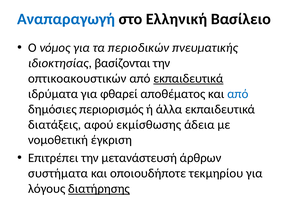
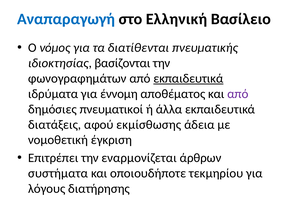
περιοδικών: περιοδικών -> διατίθενται
οπτικοακουστικών: οπτικοακουστικών -> φωνογραφημάτων
φθαρεί: φθαρεί -> έννομη
από at (238, 94) colour: blue -> purple
περιορισμός: περιορισμός -> πνευματικοί
μετανάστευσή: μετανάστευσή -> εναρμονίζεται
διατήρησης underline: present -> none
